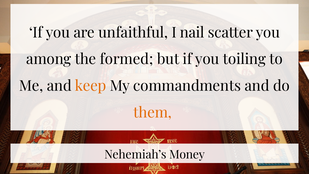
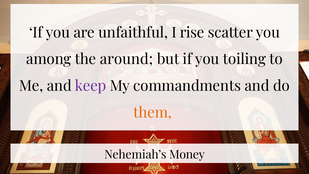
nail: nail -> rise
formed: formed -> around
keep colour: orange -> purple
